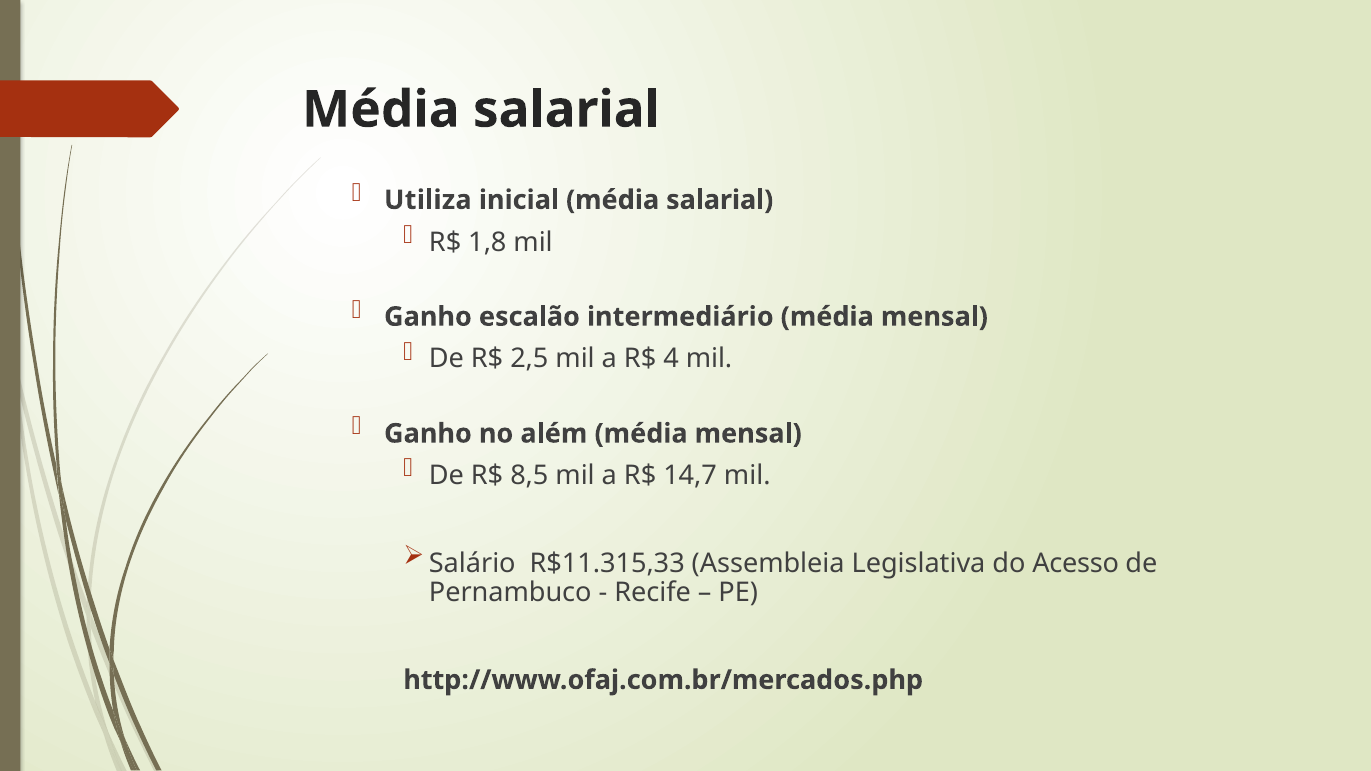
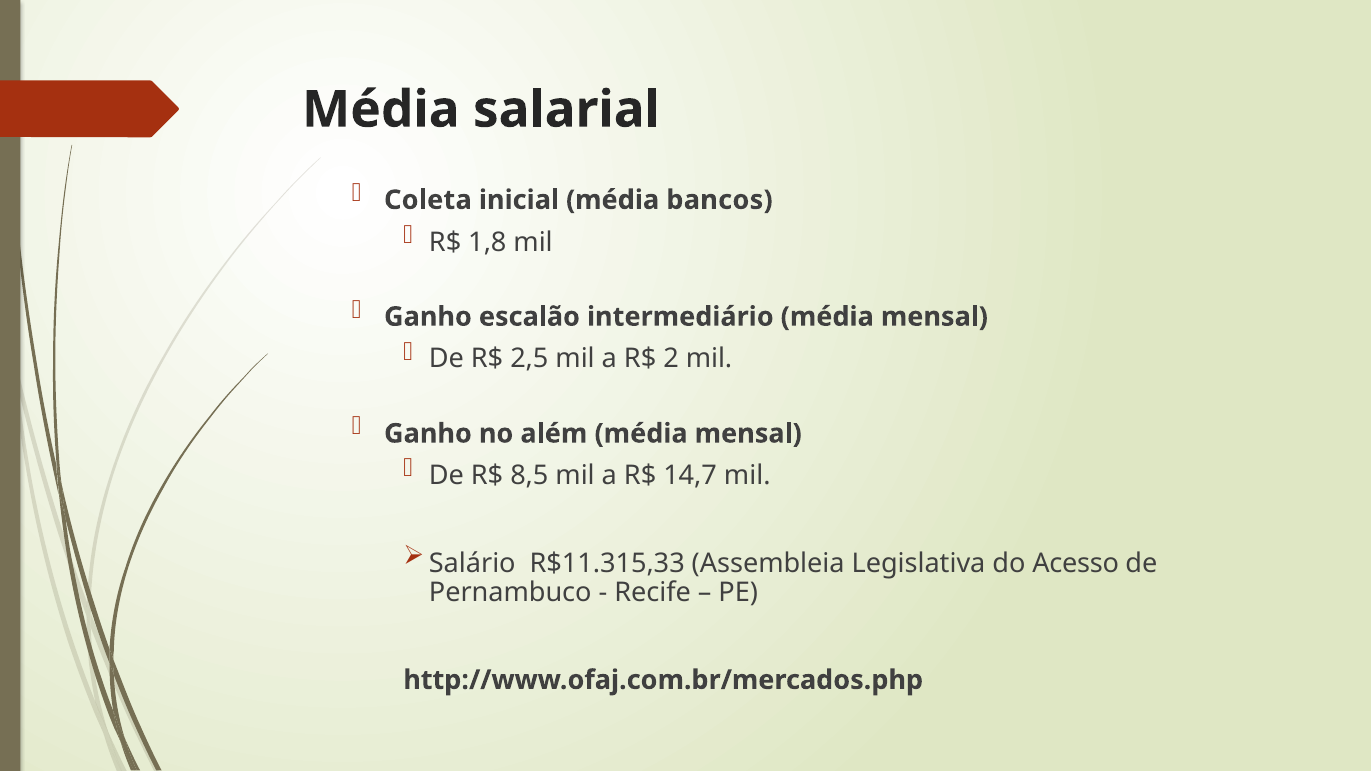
Utiliza: Utiliza -> Coleta
inicial média salarial: salarial -> bancos
4: 4 -> 2
